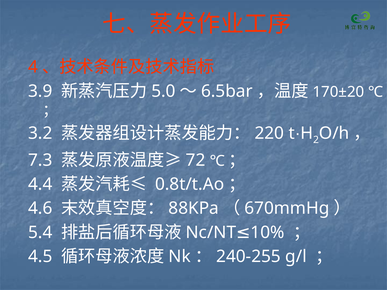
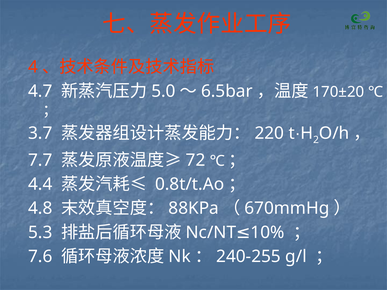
3.9: 3.9 -> 4.7
3.2: 3.2 -> 3.7
7.3: 7.3 -> 7.7
4.6: 4.6 -> 4.8
5.4: 5.4 -> 5.3
4.5: 4.5 -> 7.6
